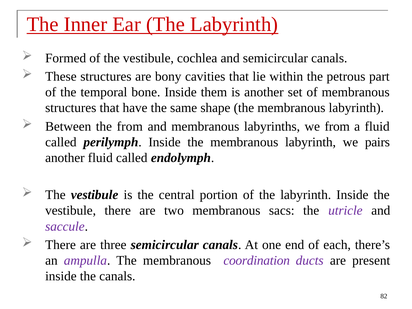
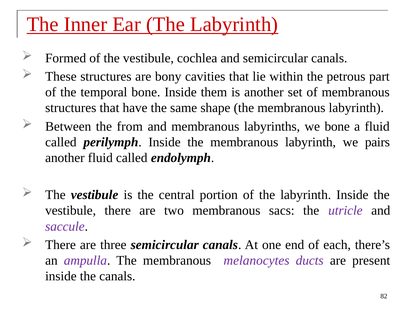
we from: from -> bone
coordination: coordination -> melanocytes
